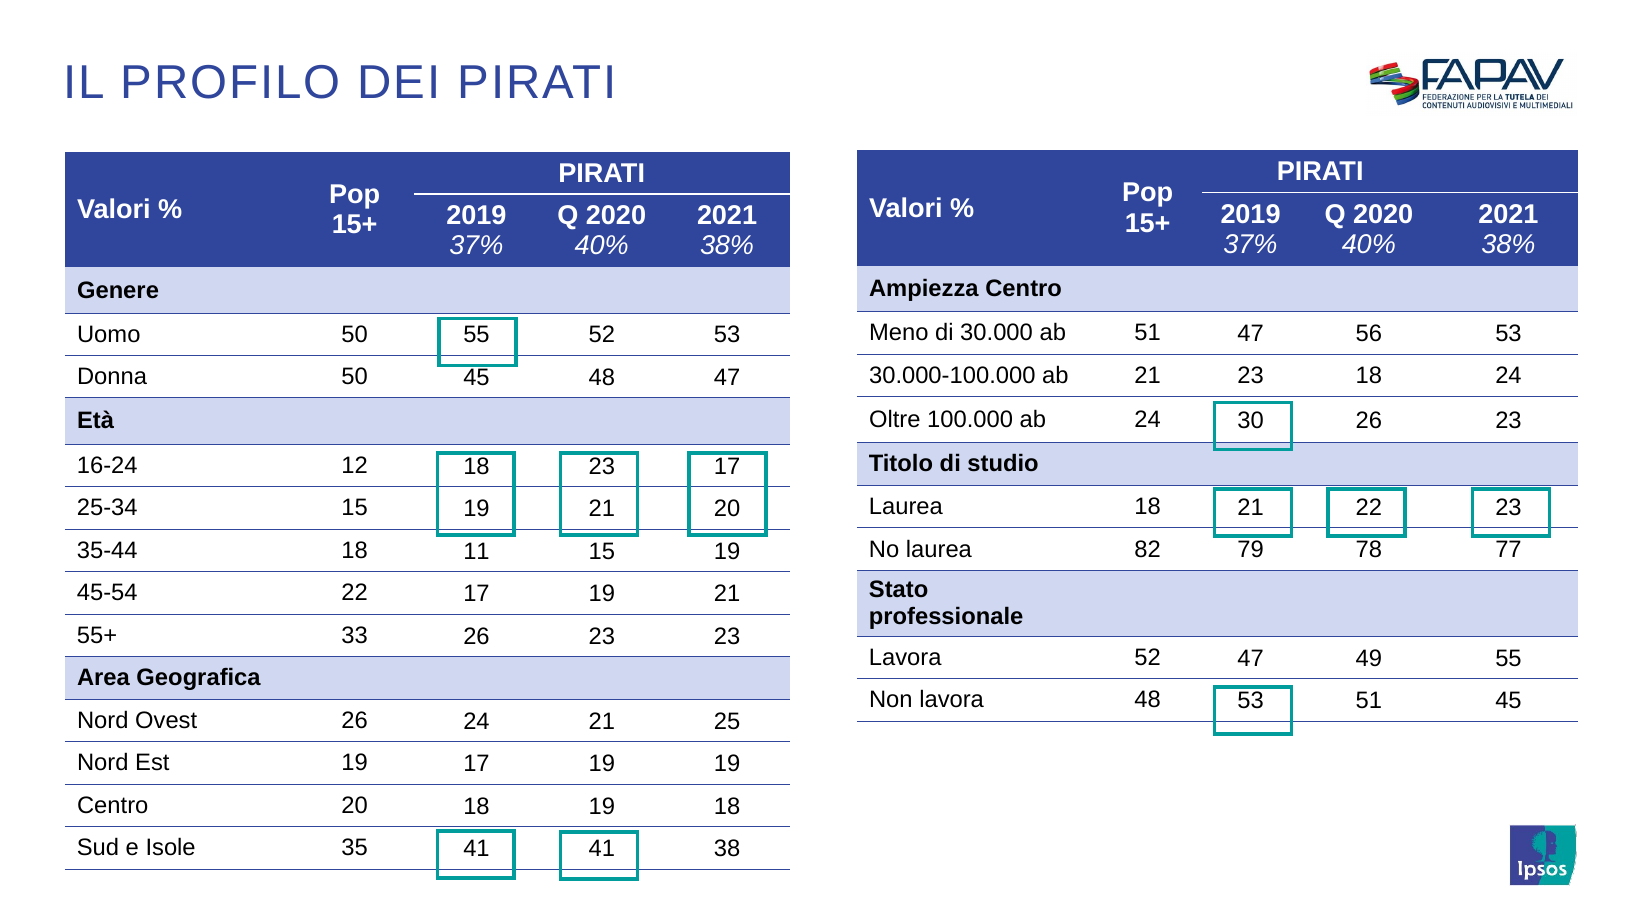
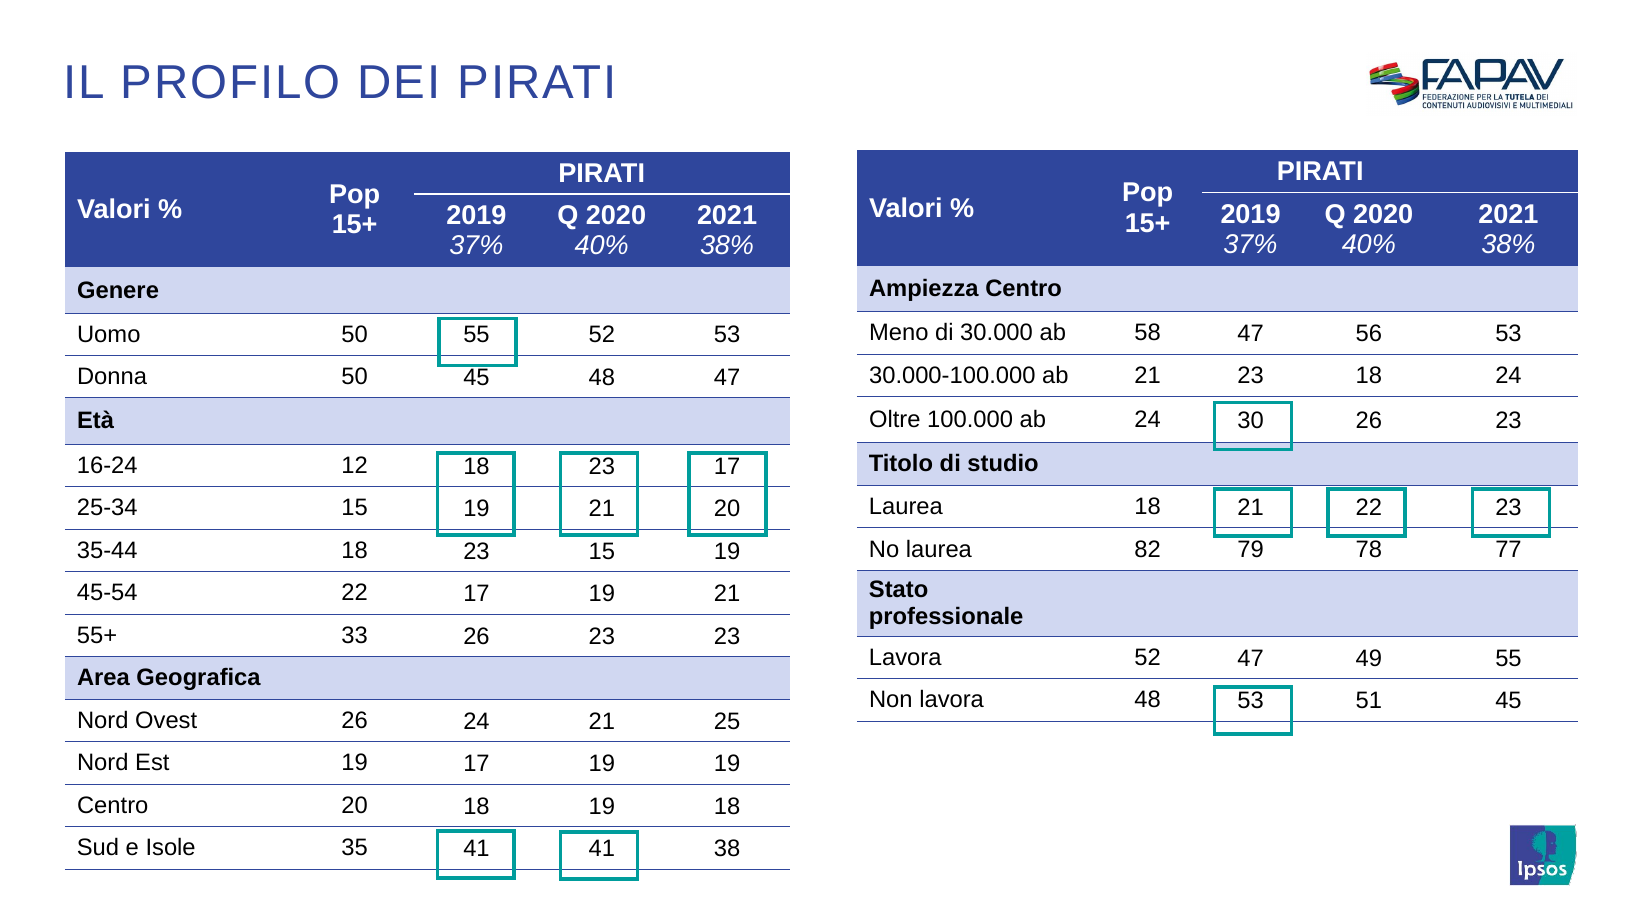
ab 51: 51 -> 58
35-44 18 11: 11 -> 23
